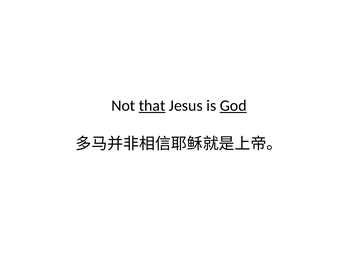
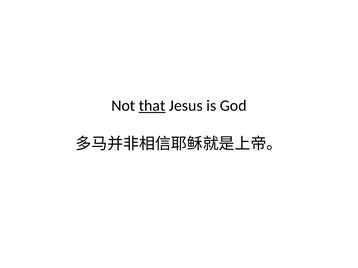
God underline: present -> none
